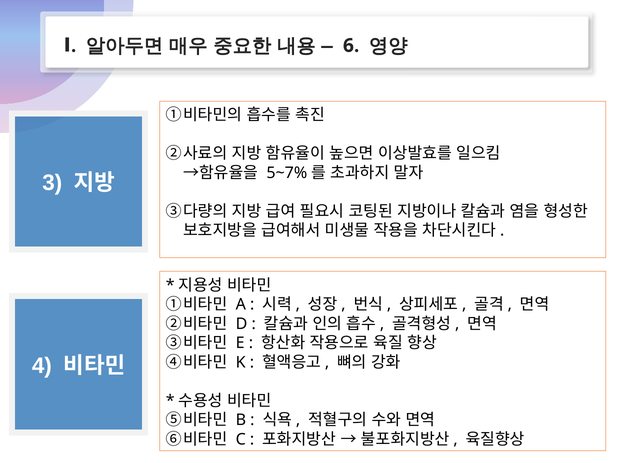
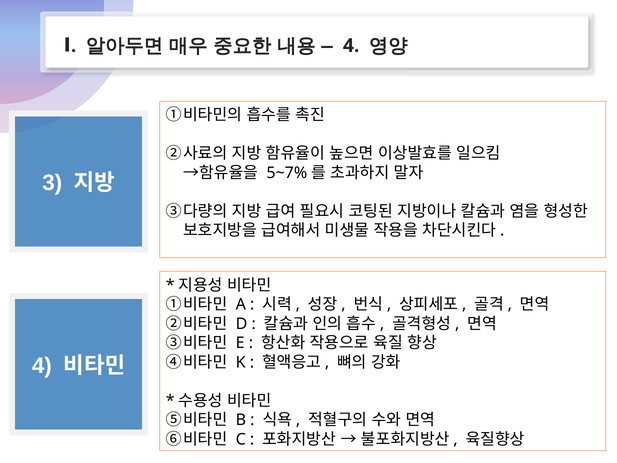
6 at (351, 46): 6 -> 4
